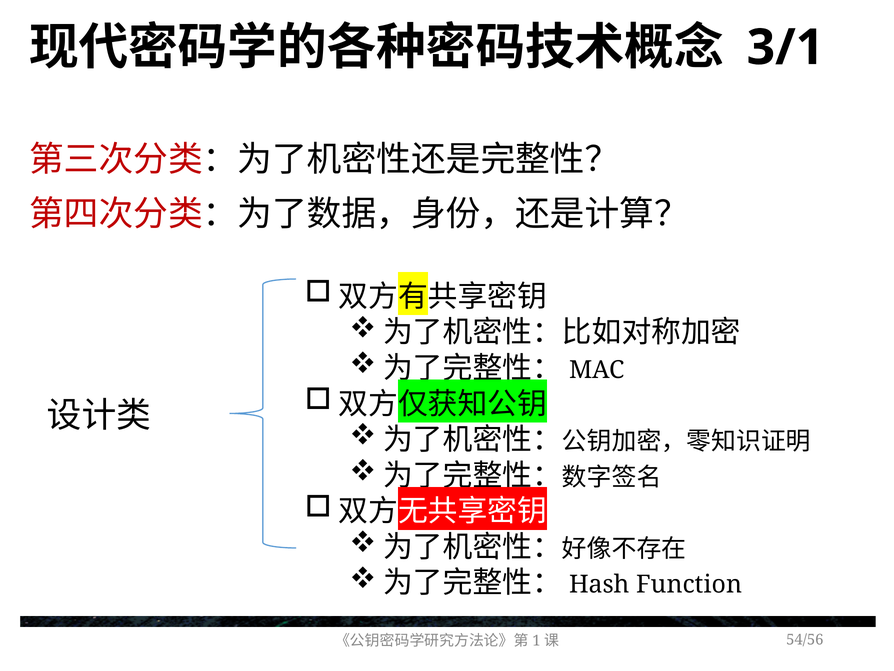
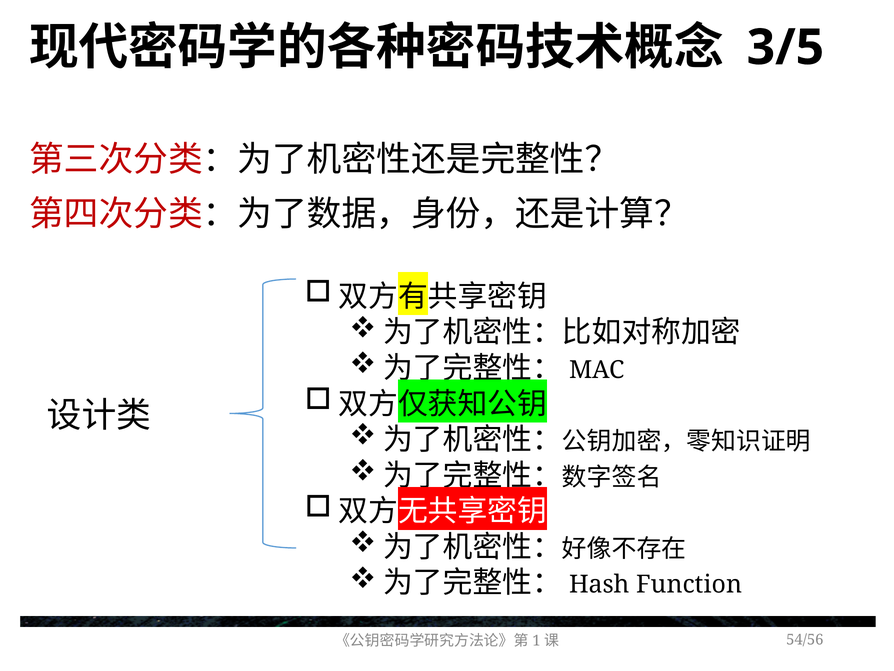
3/1: 3/1 -> 3/5
